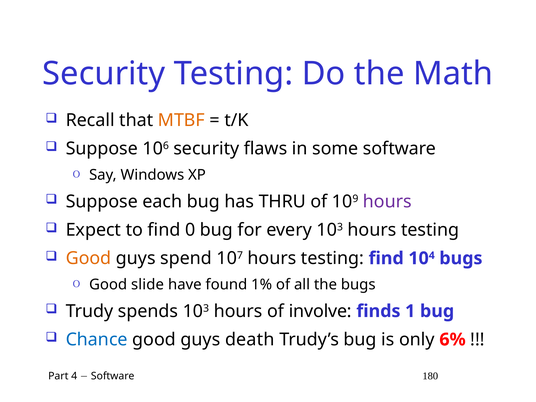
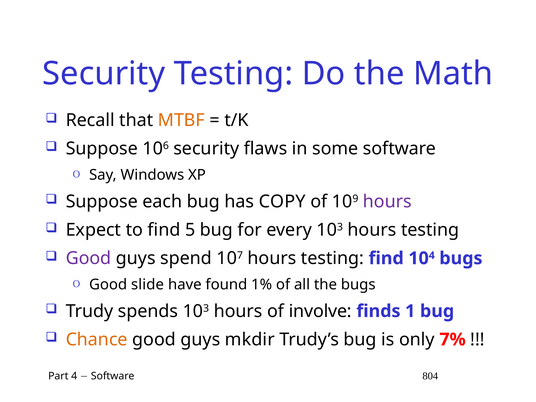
THRU: THRU -> COPY
0: 0 -> 5
Good at (88, 258) colour: orange -> purple
Chance colour: blue -> orange
death: death -> mkdir
6%: 6% -> 7%
180: 180 -> 804
